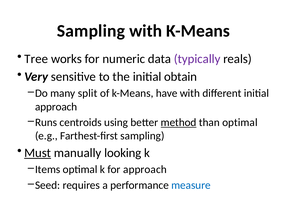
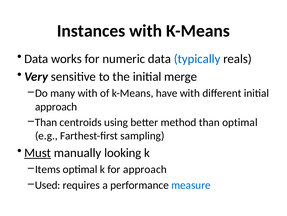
Sampling at (91, 31): Sampling -> Instances
Tree at (36, 59): Tree -> Data
typically colour: purple -> blue
obtain: obtain -> merge
many split: split -> with
Runs at (46, 122): Runs -> Than
method underline: present -> none
Seed: Seed -> Used
